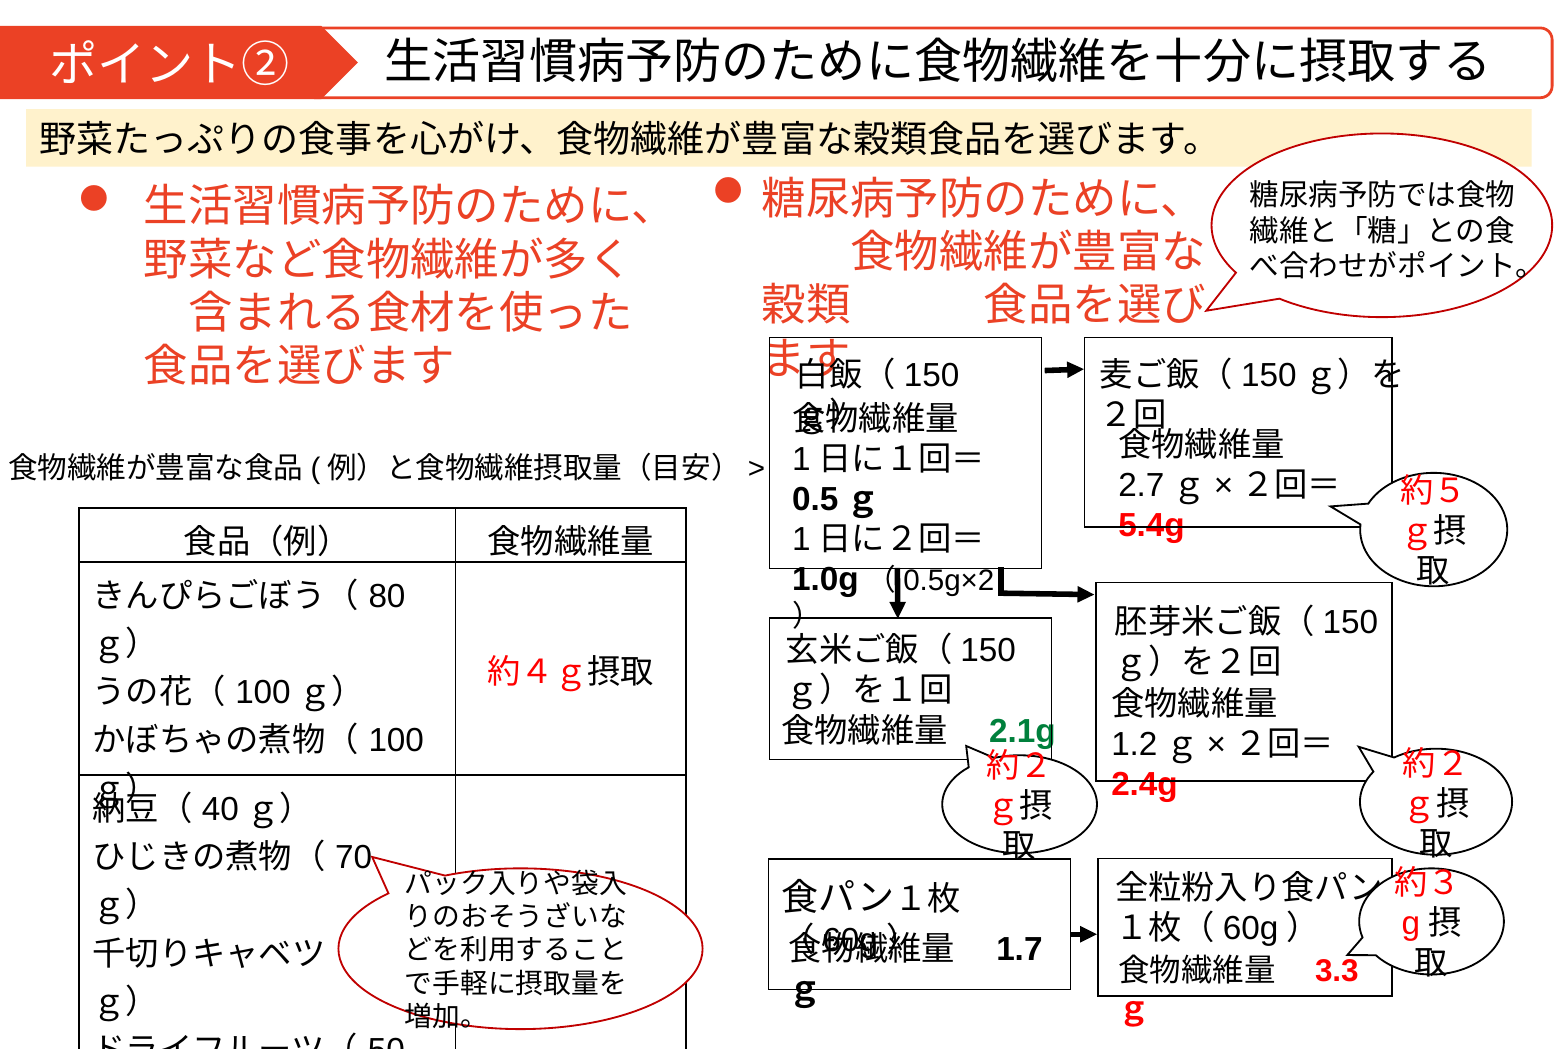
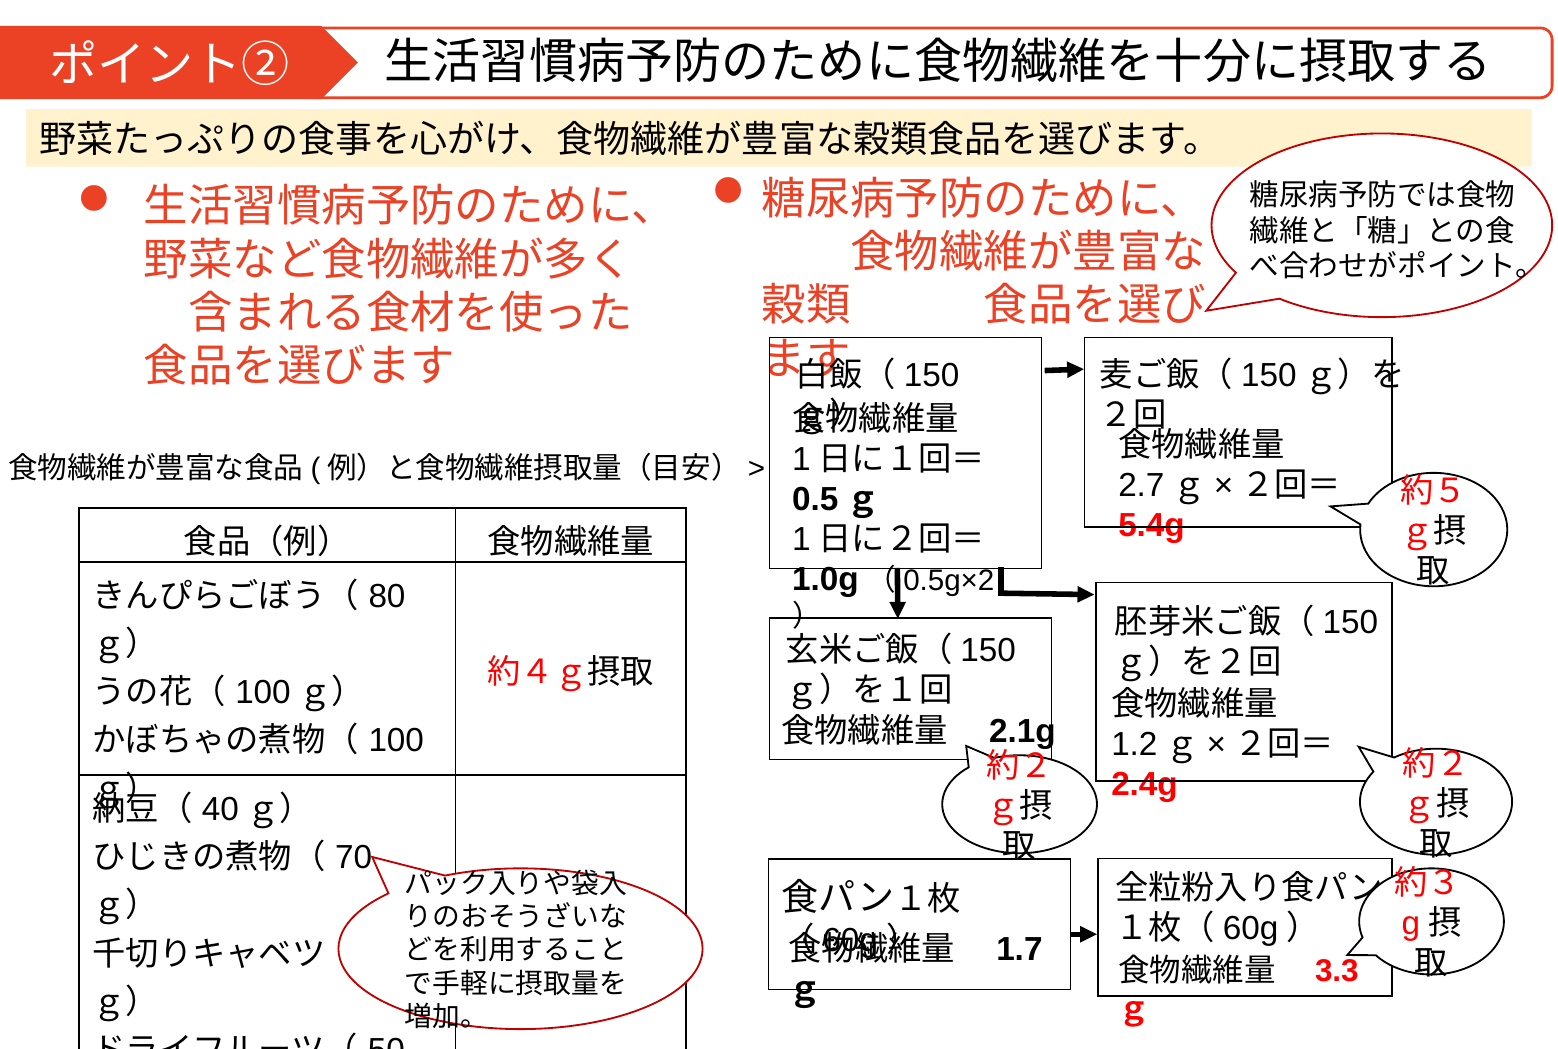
2.1g colour: green -> black
